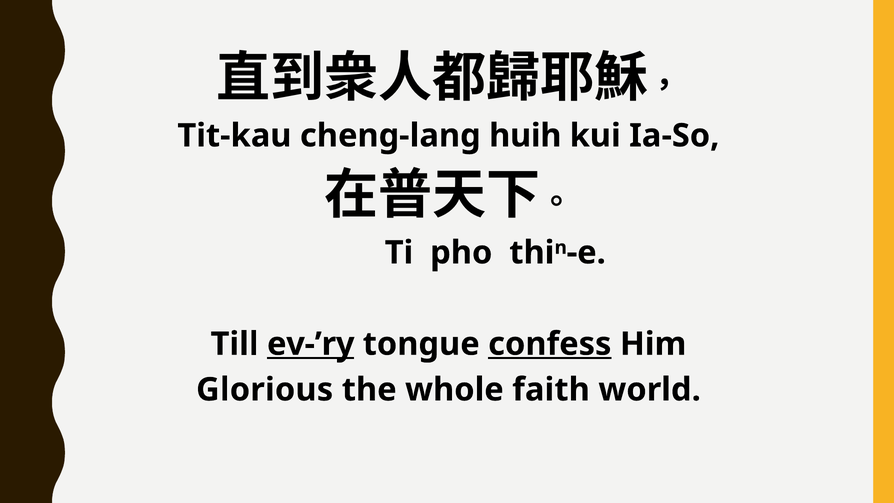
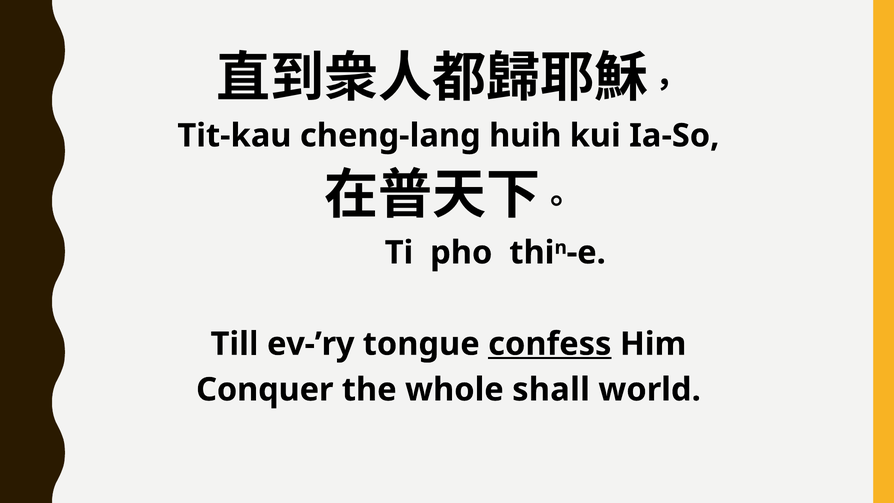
ev-’ry underline: present -> none
Glorious: Glorious -> Conquer
faith: faith -> shall
